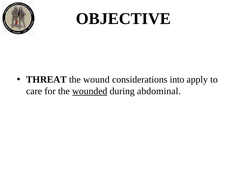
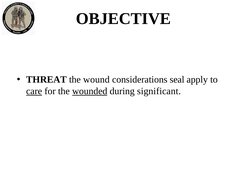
into: into -> seal
care underline: none -> present
abdominal: abdominal -> significant
